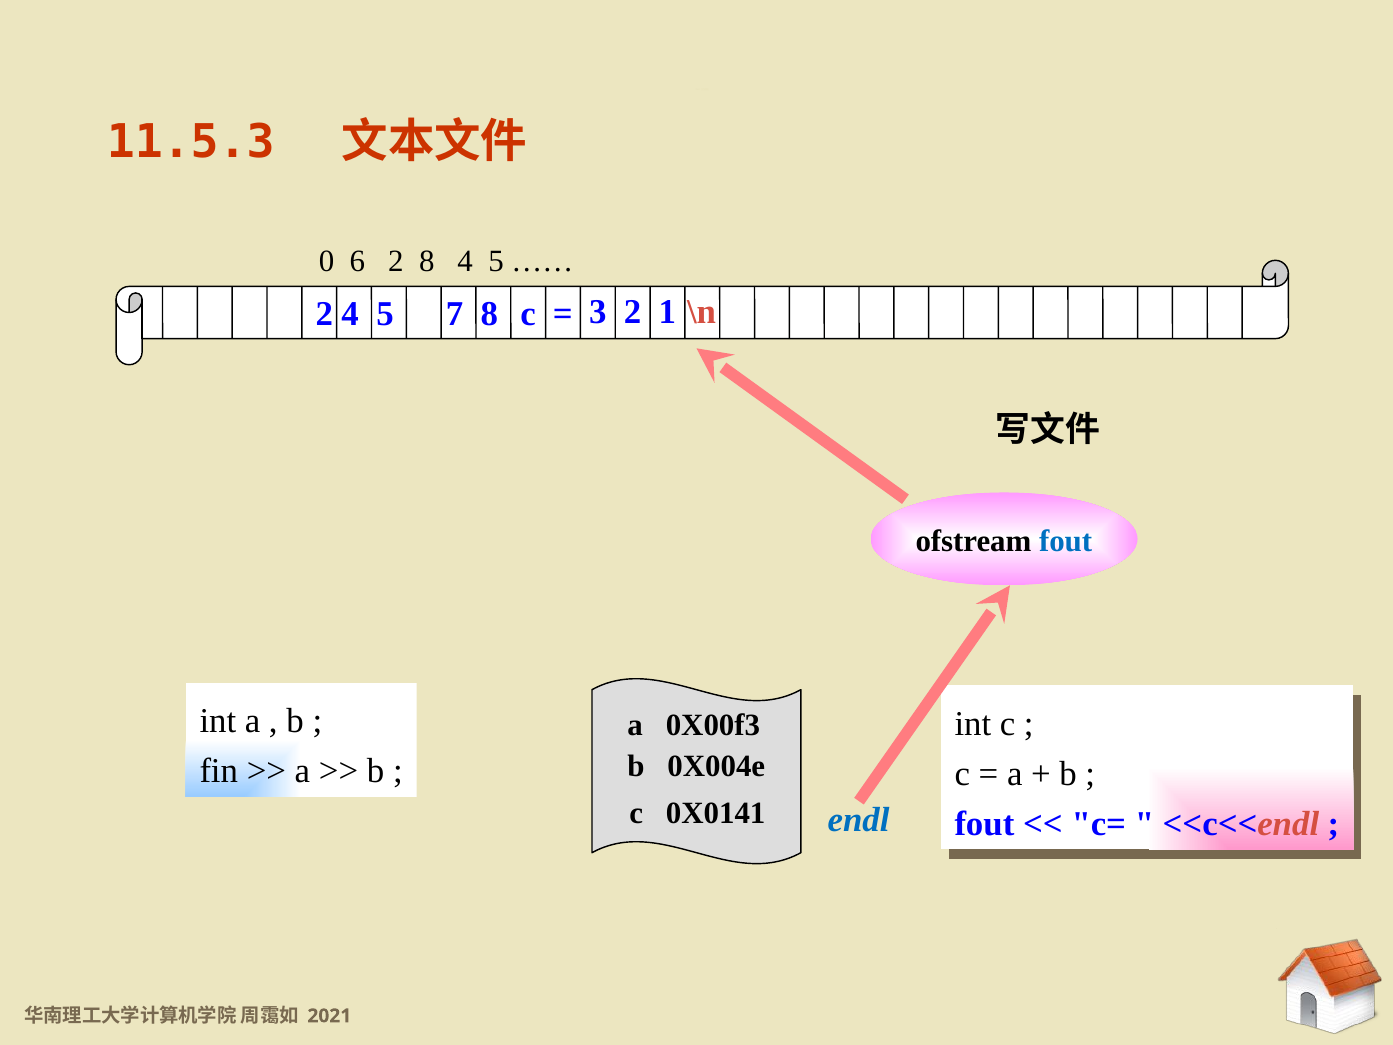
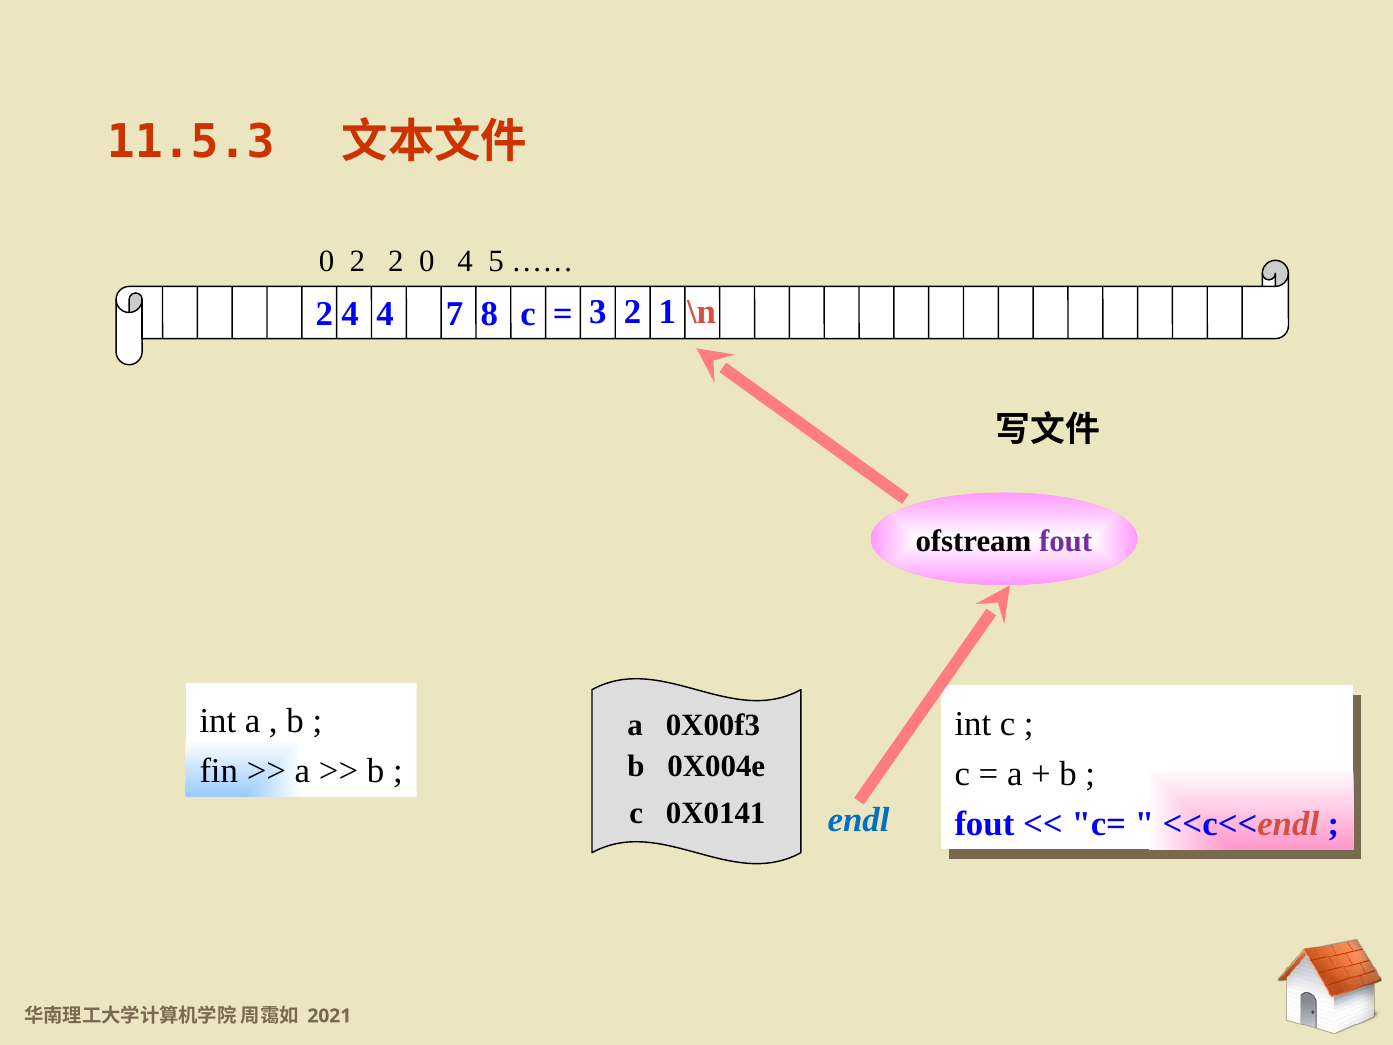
0 6: 6 -> 2
2 8: 8 -> 0
2 4 5: 5 -> 4
fout at (1066, 541) colour: blue -> purple
